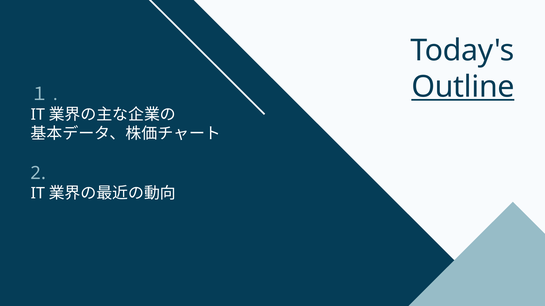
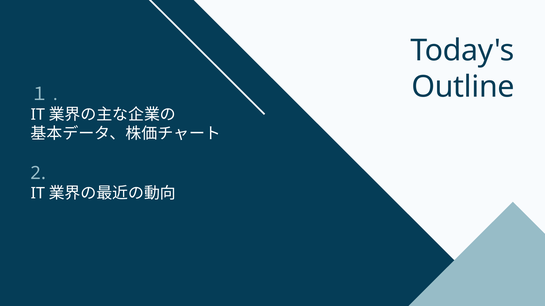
Outline underline: present -> none
